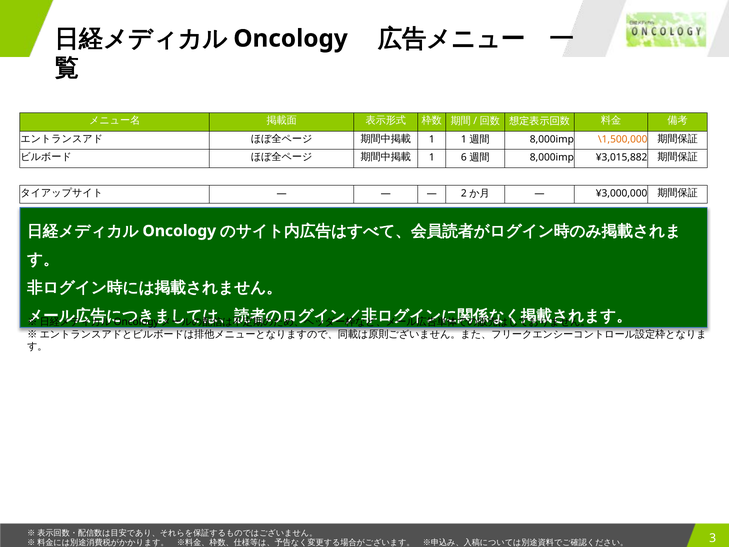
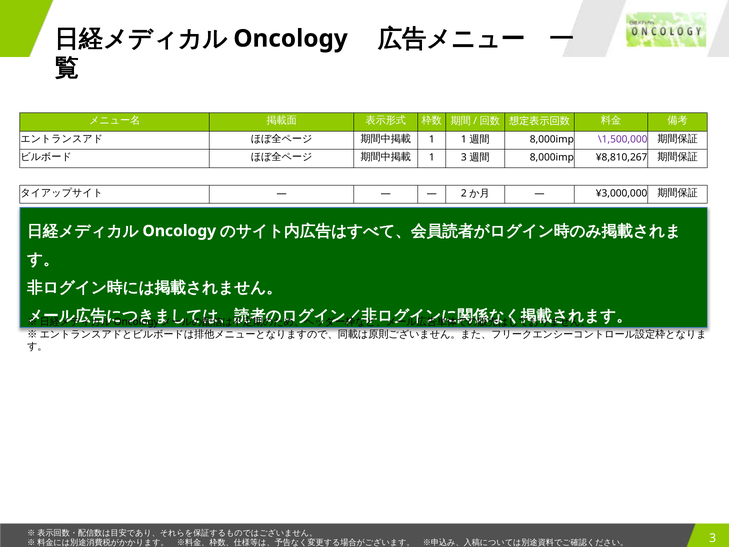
\1,500,000 colour: orange -> purple
1 6: 6 -> 3
¥3,015,882: ¥3,015,882 -> ¥8,810,267
